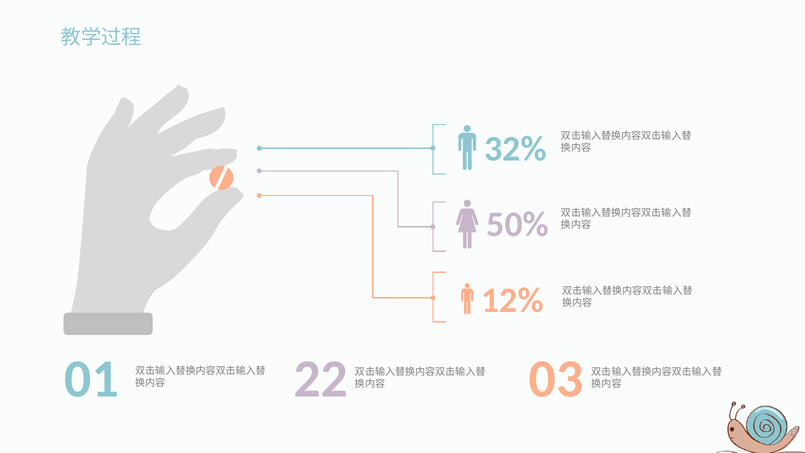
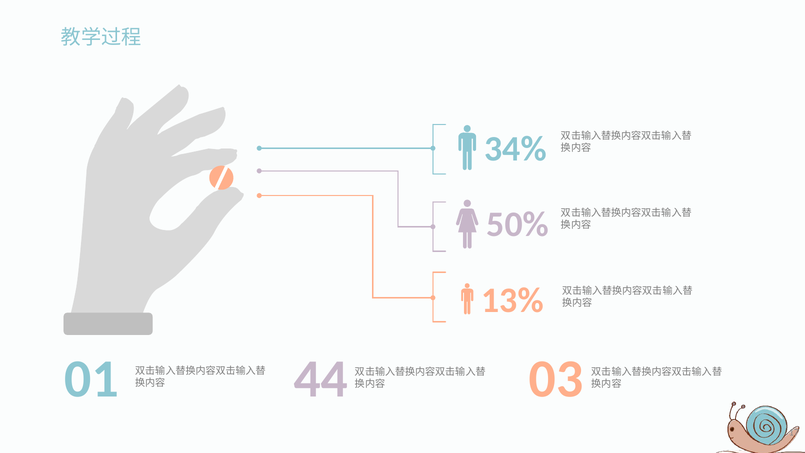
32%: 32% -> 34%
12%: 12% -> 13%
22: 22 -> 44
